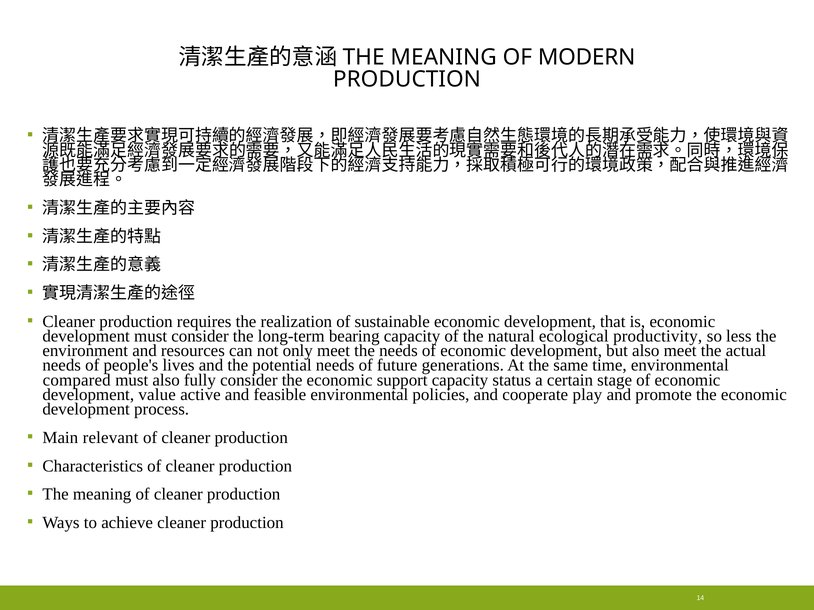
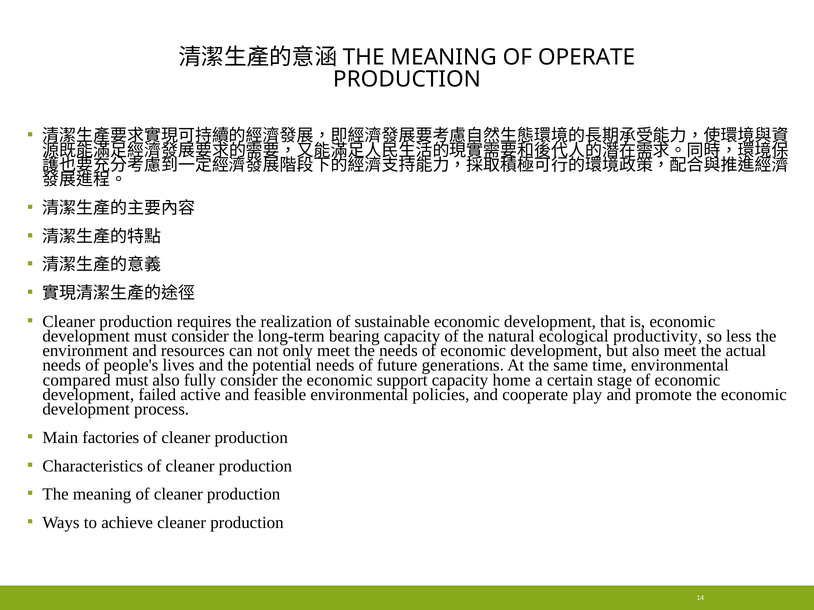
MODERN: MODERN -> OPERATE
status: status -> home
value: value -> failed
relevant: relevant -> factories
